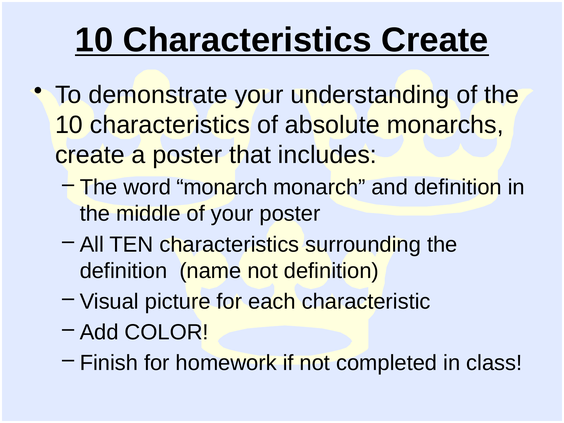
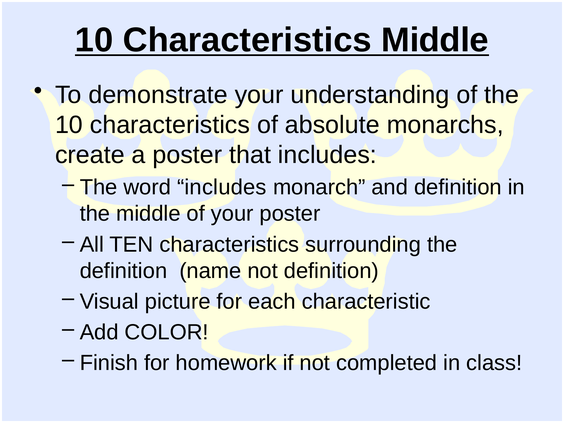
Characteristics Create: Create -> Middle
word monarch: monarch -> includes
